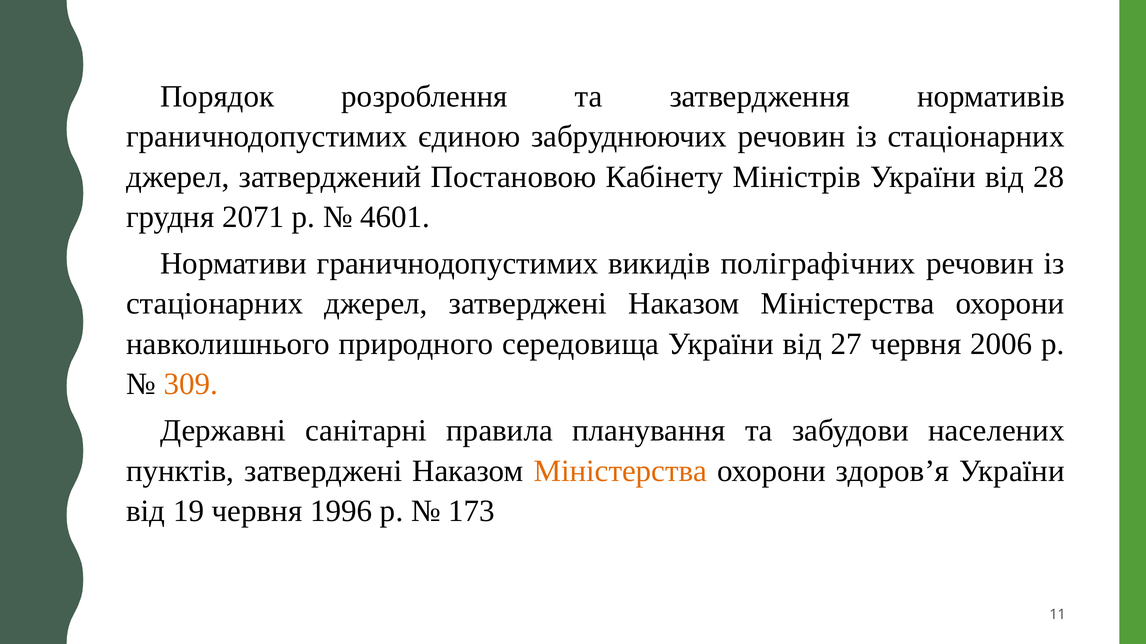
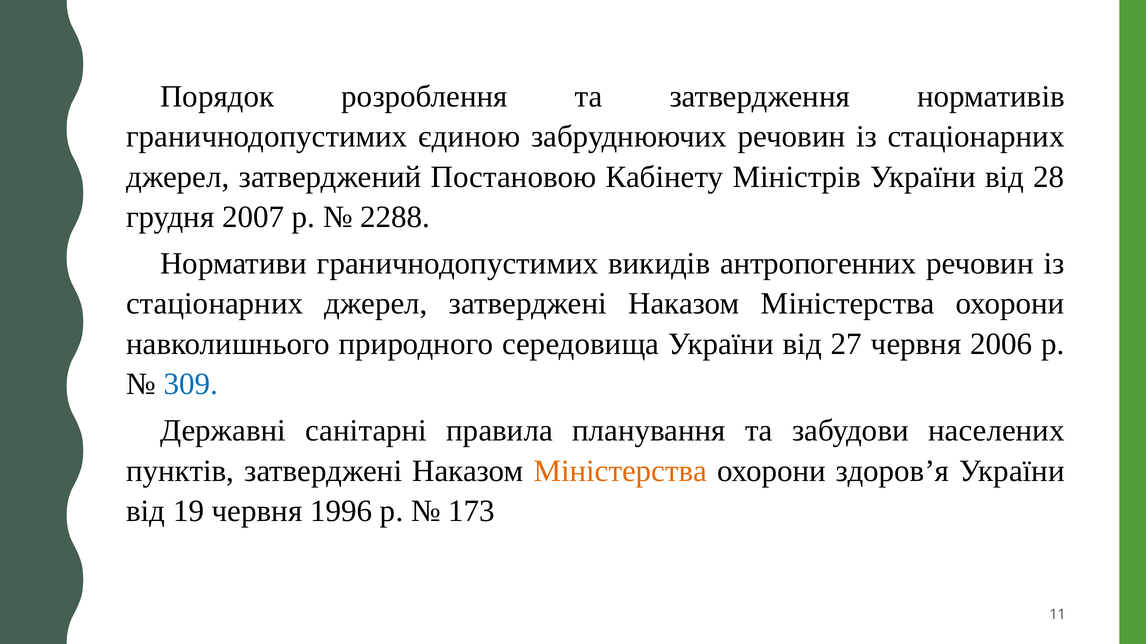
2071: 2071 -> 2007
4601: 4601 -> 2288
поліграфічних: поліграфічних -> антропогенних
309 colour: orange -> blue
